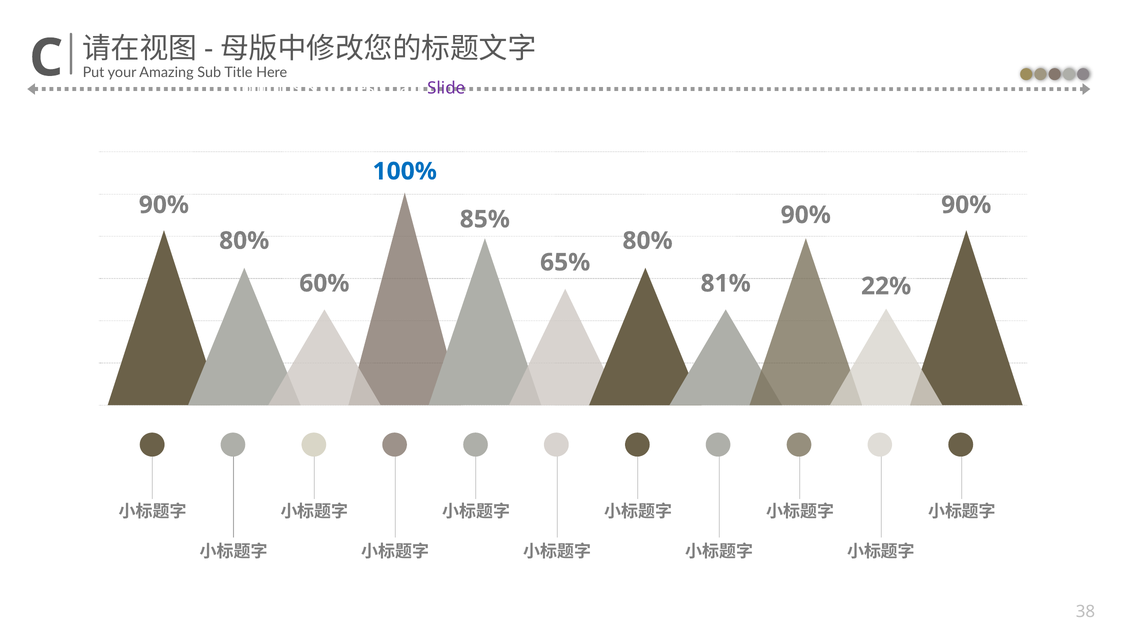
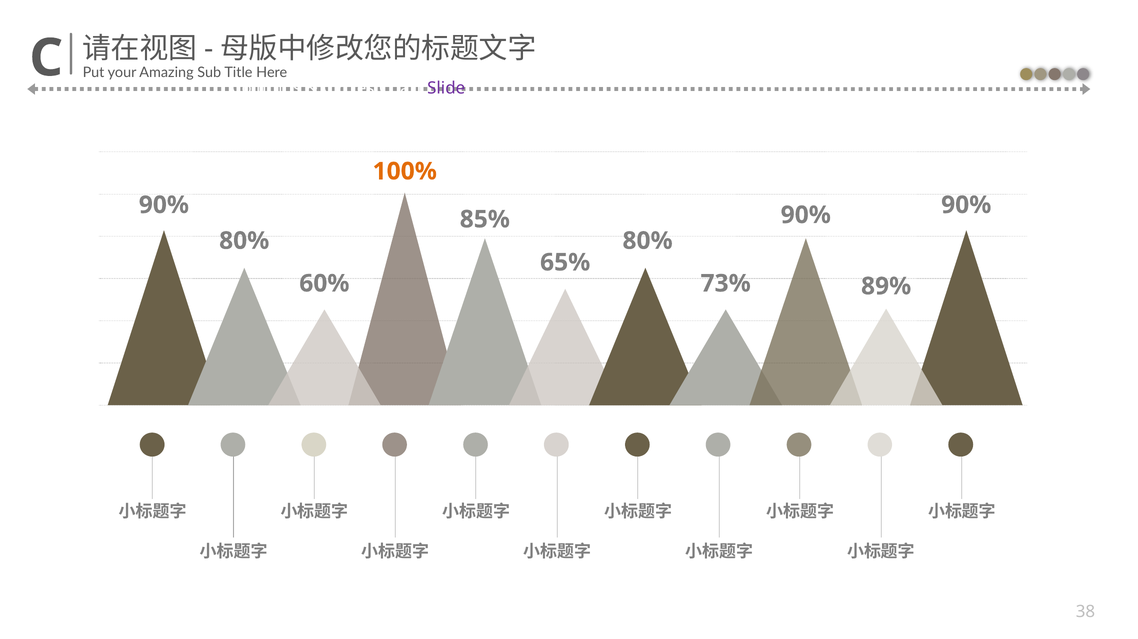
100% colour: blue -> orange
81%: 81% -> 73%
22%: 22% -> 89%
